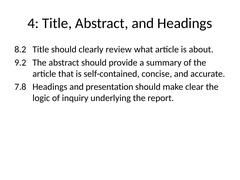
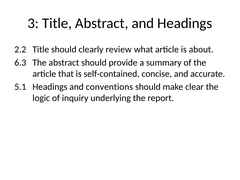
4: 4 -> 3
8.2: 8.2 -> 2.2
9.2: 9.2 -> 6.3
7.8: 7.8 -> 5.1
presentation: presentation -> conventions
